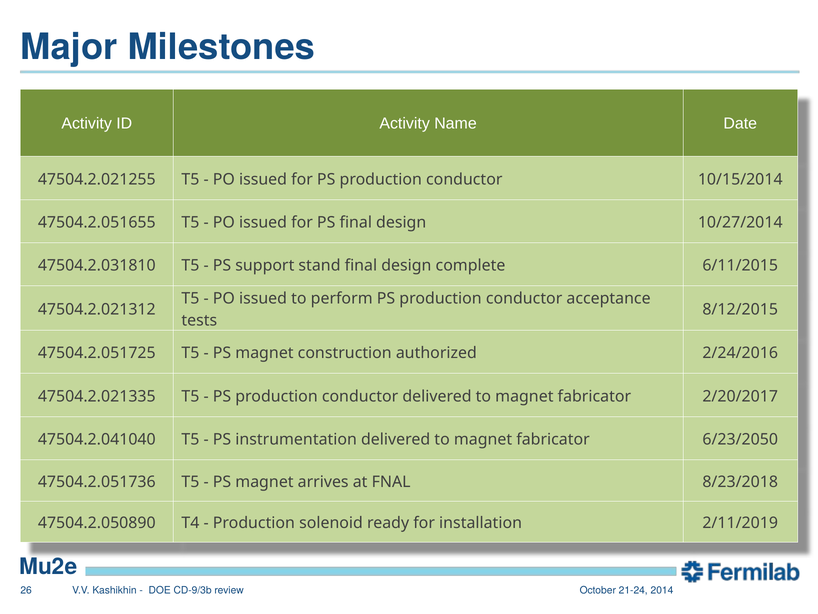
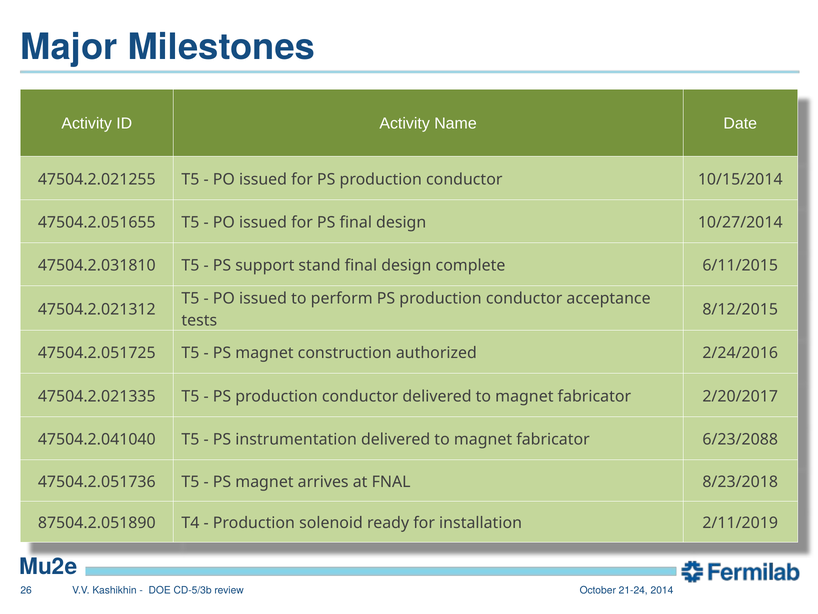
6/23/2050: 6/23/2050 -> 6/23/2088
47504.2.050890: 47504.2.050890 -> 87504.2.051890
CD-9/3b: CD-9/3b -> CD-5/3b
